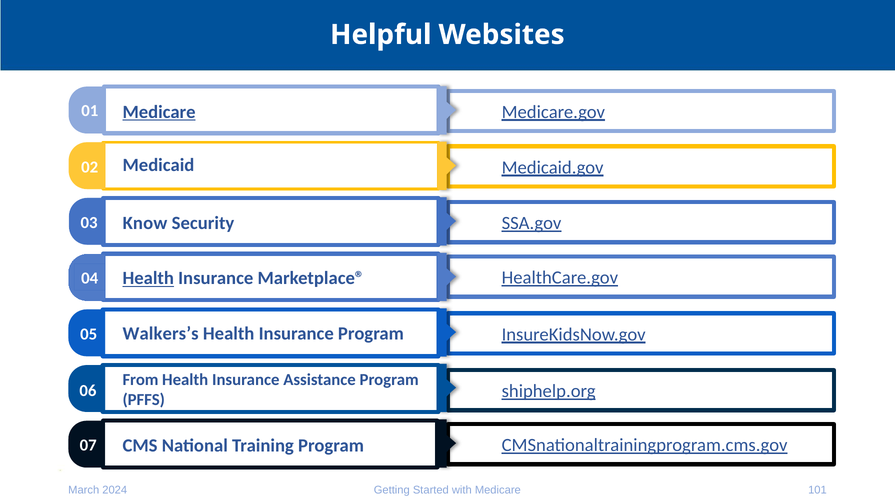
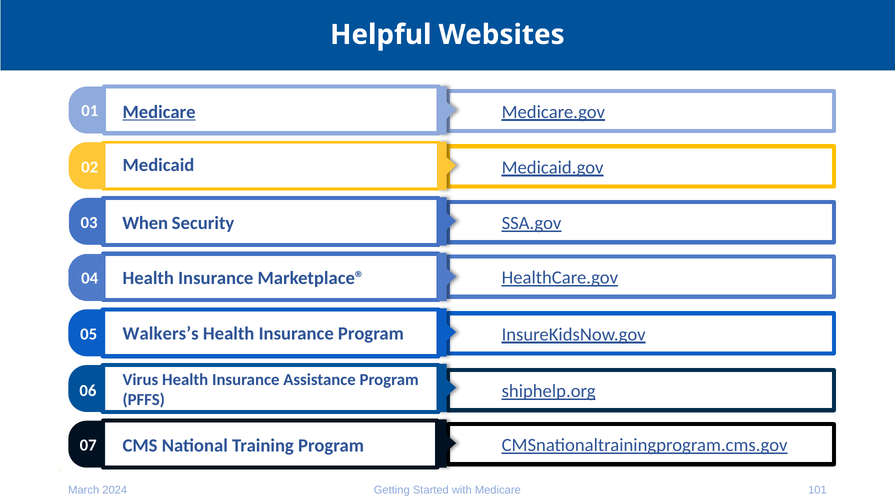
Know: Know -> When
Health at (148, 279) underline: present -> none
From: From -> Virus
